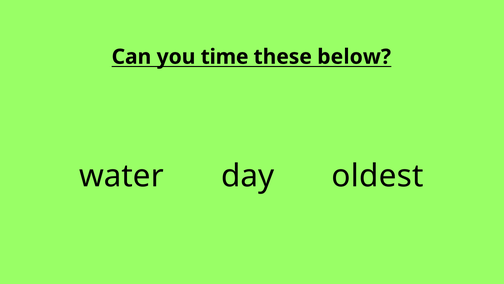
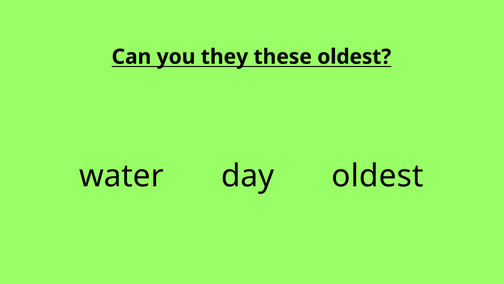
time: time -> they
these below: below -> oldest
